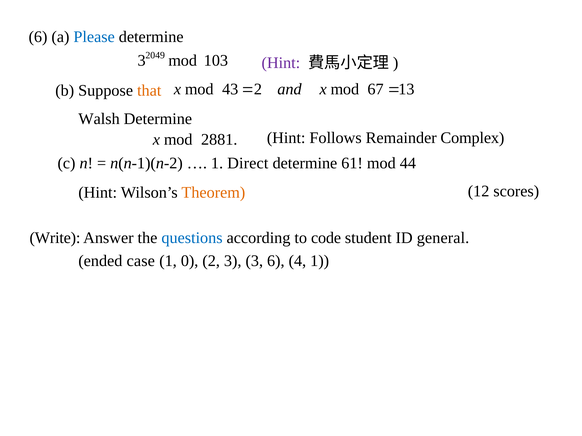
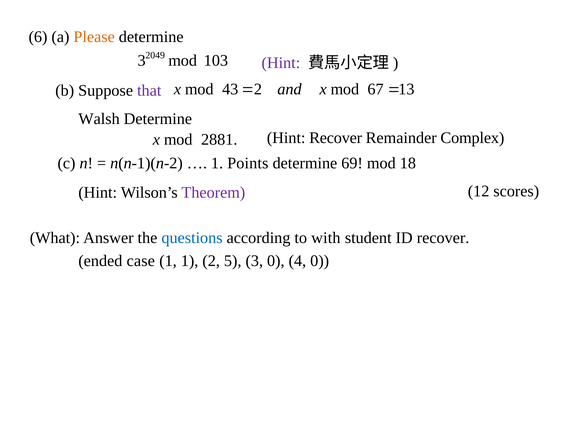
Please colour: blue -> orange
that colour: orange -> purple
Hint Follows: Follows -> Recover
Direct: Direct -> Points
61: 61 -> 69
44: 44 -> 18
Theorem colour: orange -> purple
Write: Write -> What
code: code -> with
ID general: general -> recover
1 0: 0 -> 1
2 3: 3 -> 5
3 6: 6 -> 0
4 1: 1 -> 0
